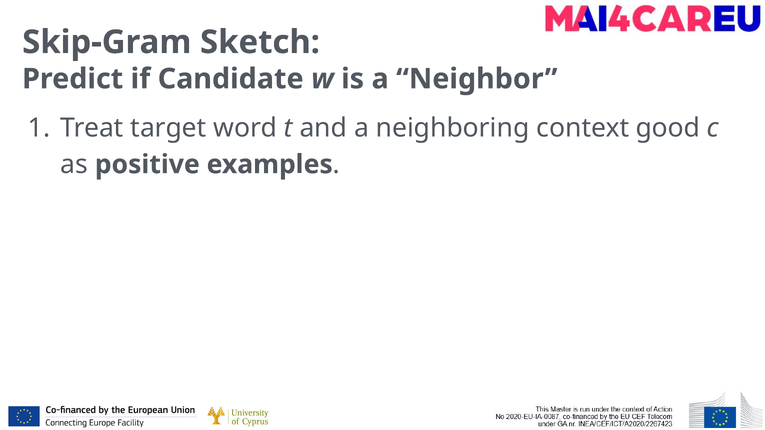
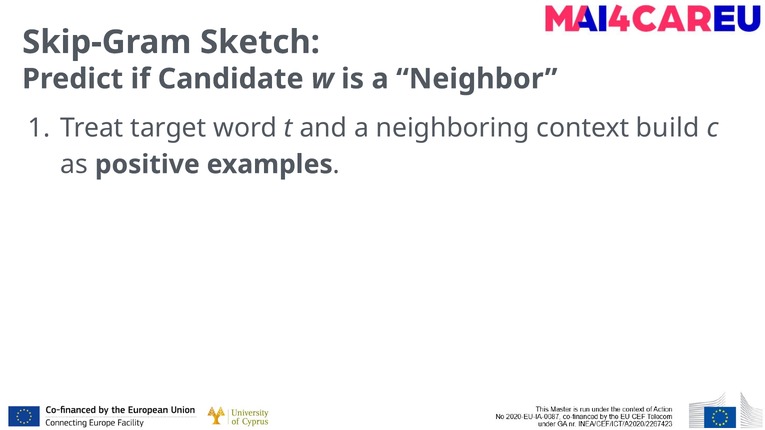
good: good -> build
